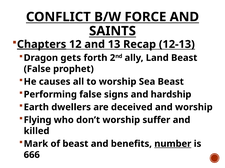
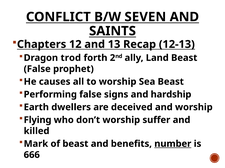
FORCE: FORCE -> SEVEN
Chapters underline: present -> none
gets: gets -> trod
